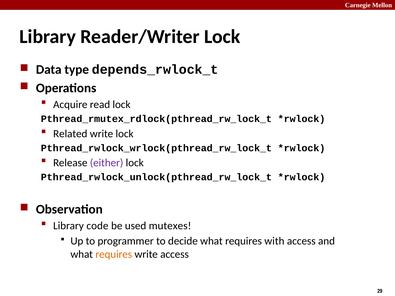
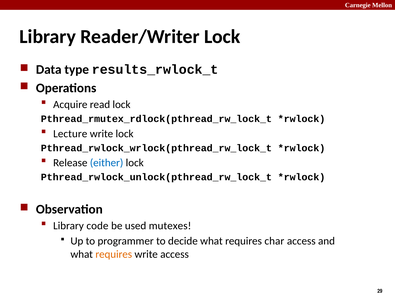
depends_rwlock_t: depends_rwlock_t -> results_rwlock_t
Related: Related -> Lecture
either colour: purple -> blue
with: with -> char
